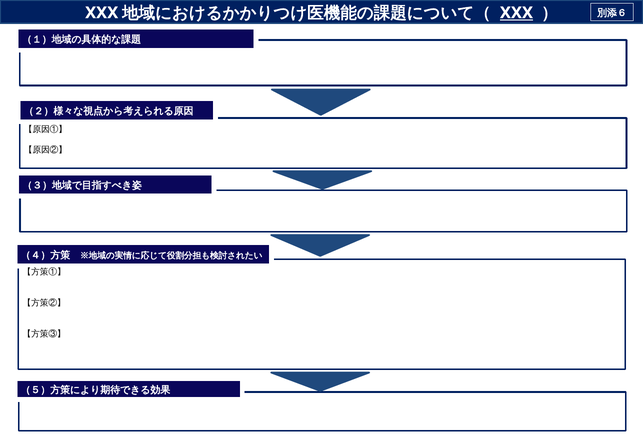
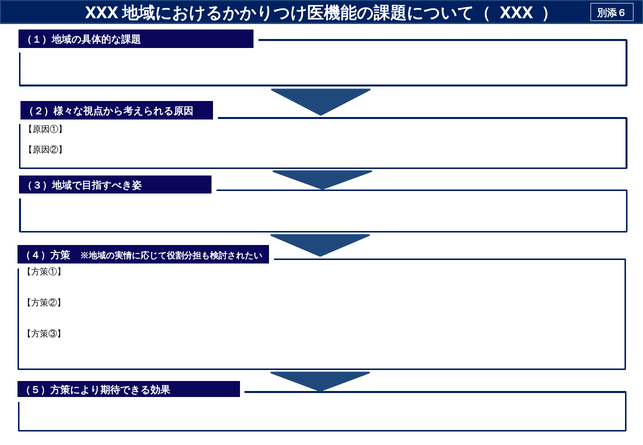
XXX at (516, 13) underline: present -> none
